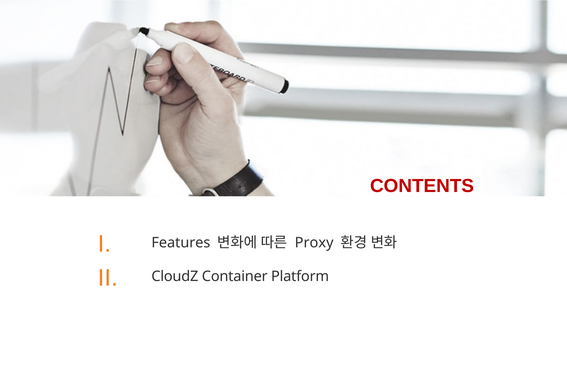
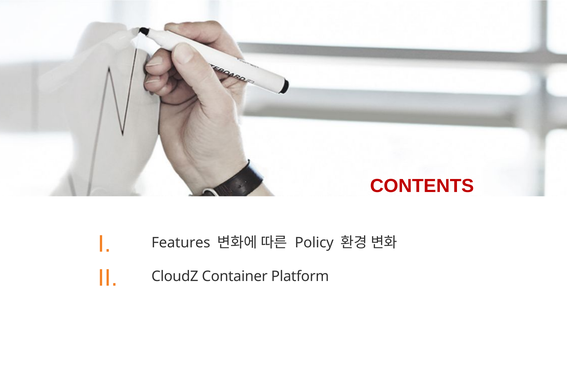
Proxy: Proxy -> Policy
